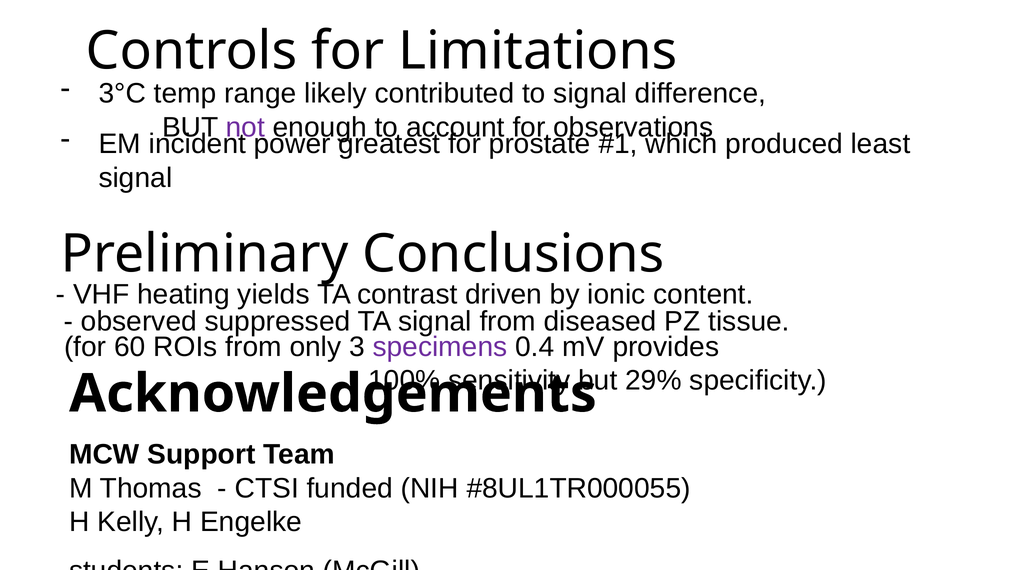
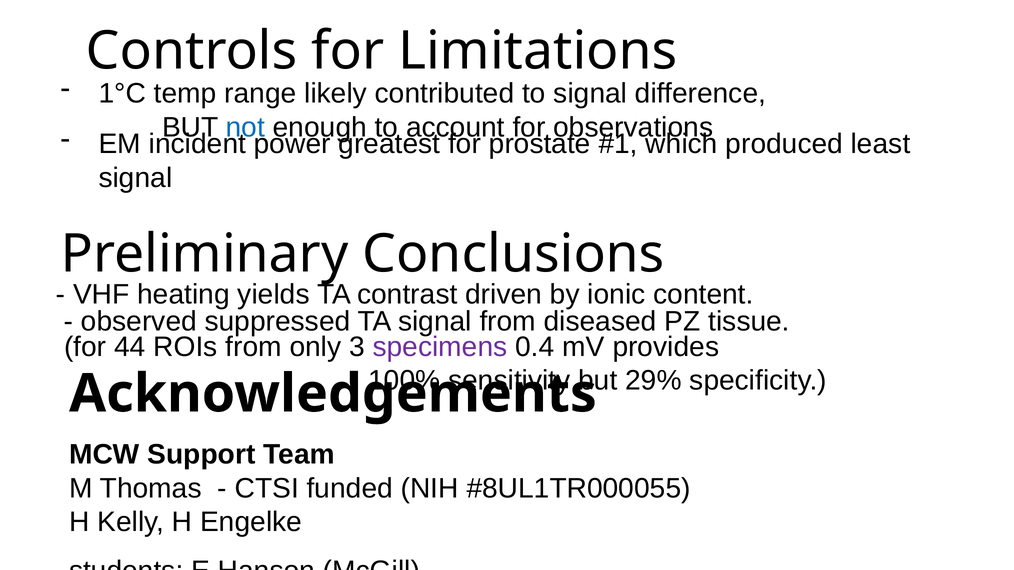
3°C: 3°C -> 1°C
not colour: purple -> blue
60: 60 -> 44
